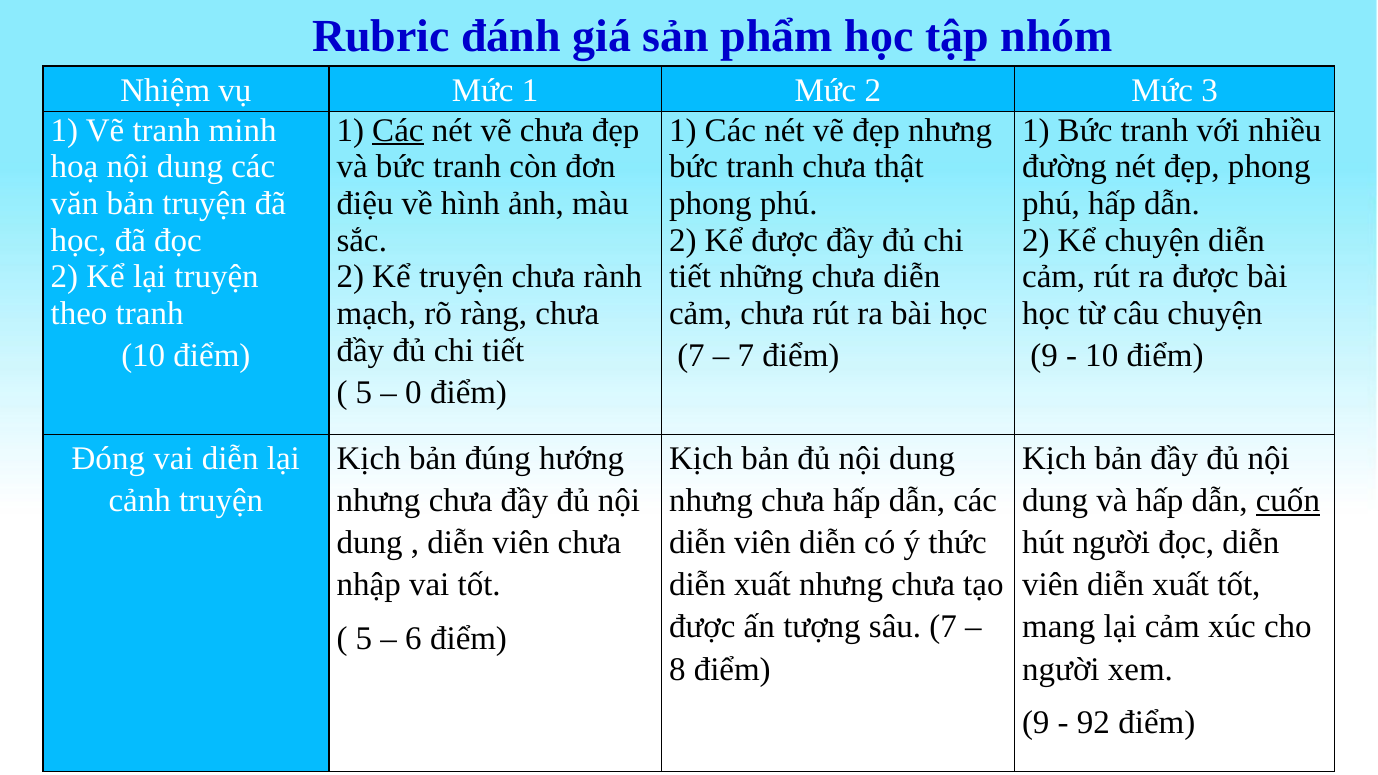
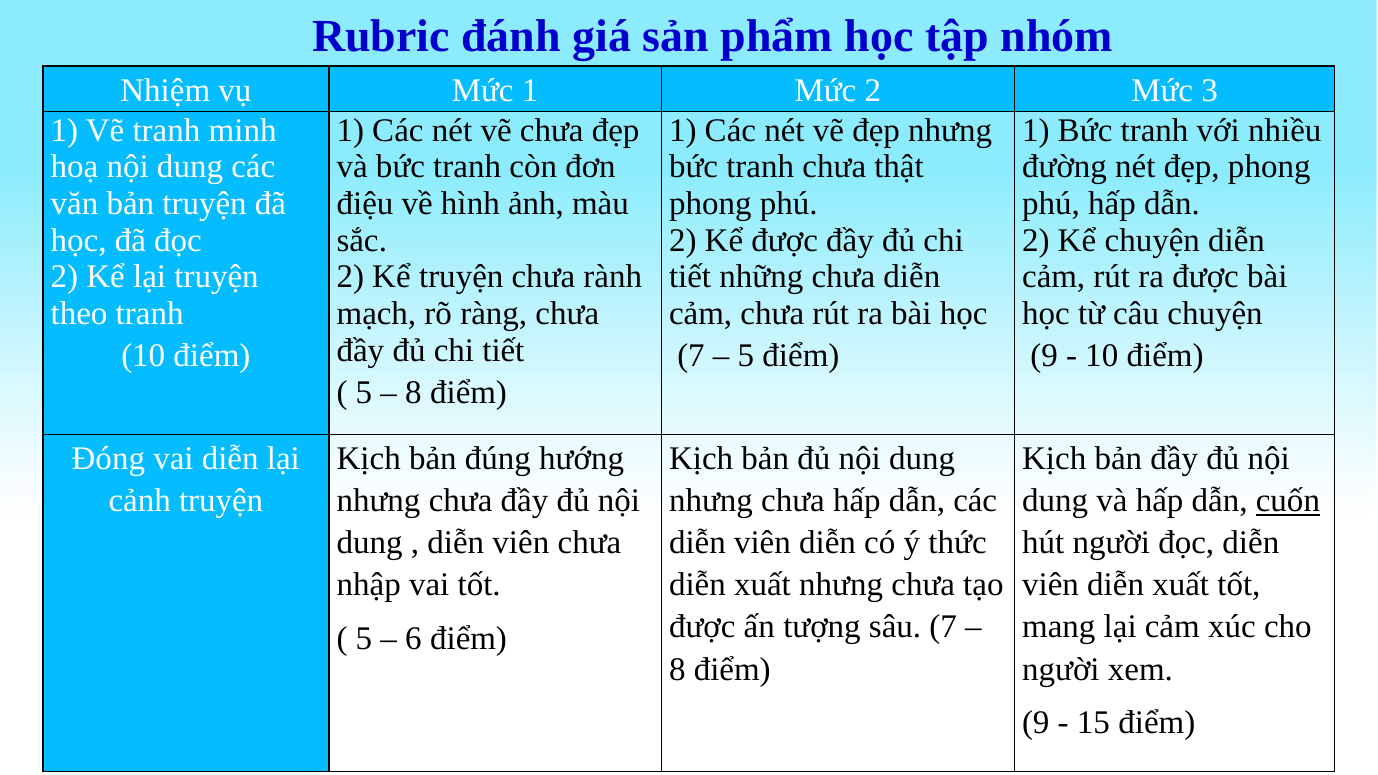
Các at (398, 130) underline: present -> none
7 at (746, 356): 7 -> 5
0 at (413, 393): 0 -> 8
92: 92 -> 15
